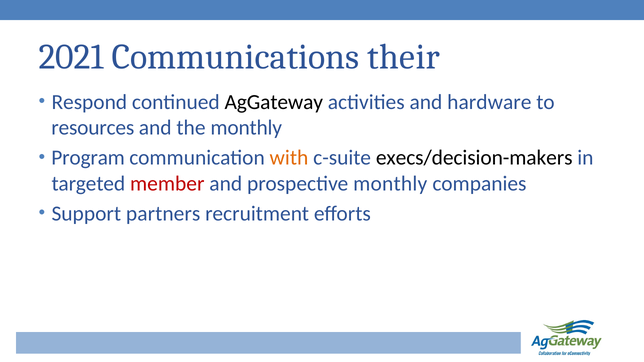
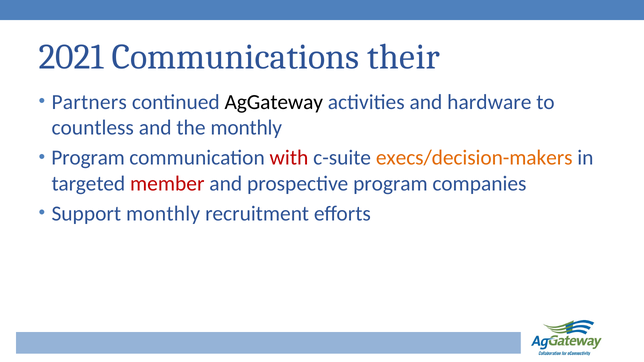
Respond: Respond -> Partners
resources: resources -> countless
with colour: orange -> red
execs/decision-makers colour: black -> orange
prospective monthly: monthly -> program
Support partners: partners -> monthly
